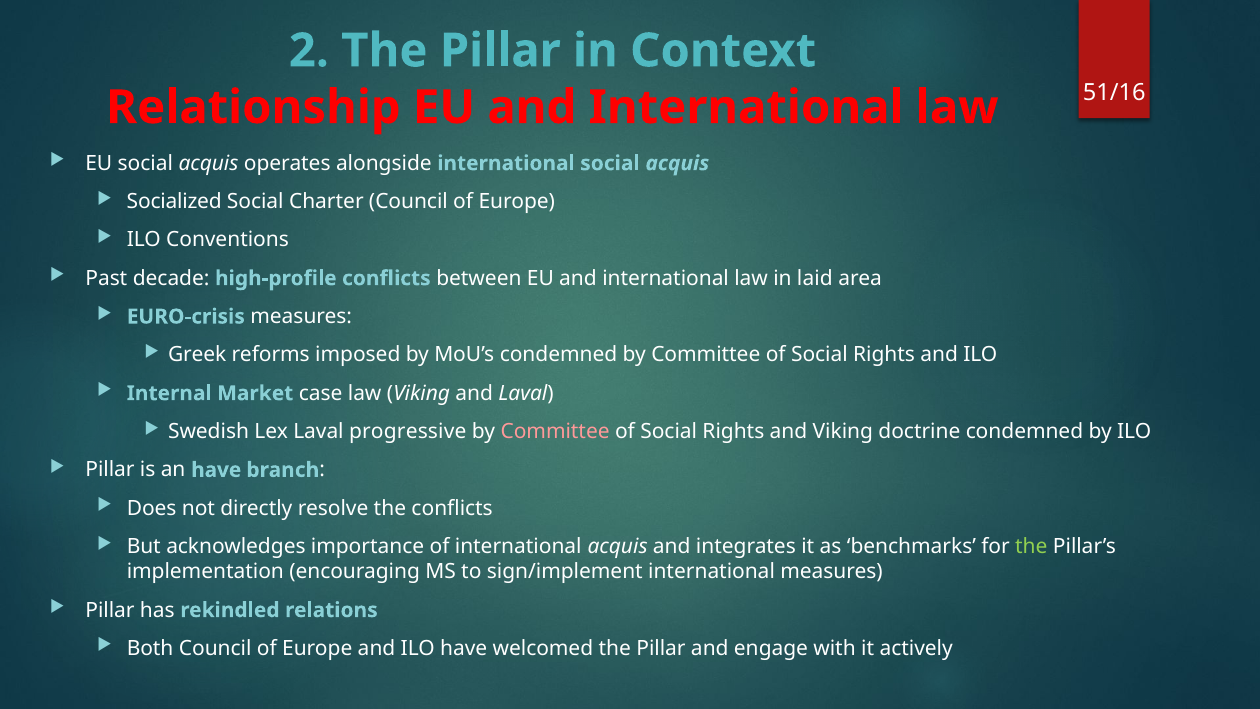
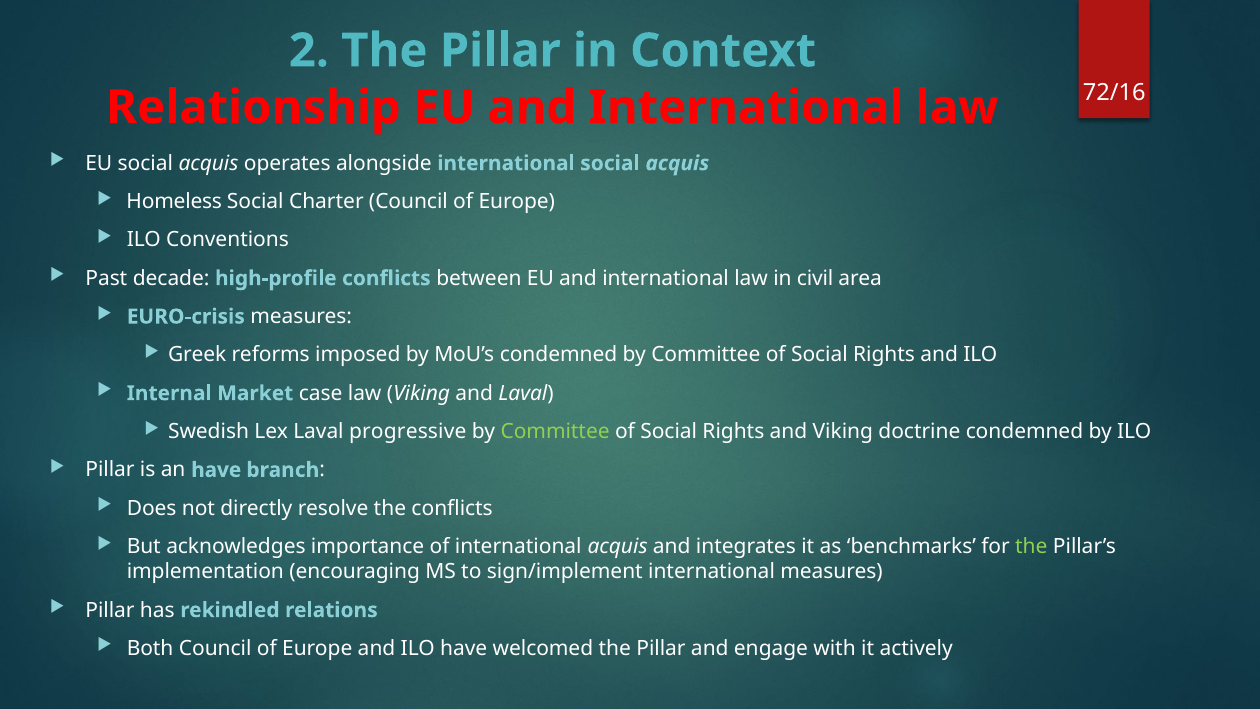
51/16: 51/16 -> 72/16
Socialized: Socialized -> Homeless
laid: laid -> civil
Committee at (555, 431) colour: pink -> light green
